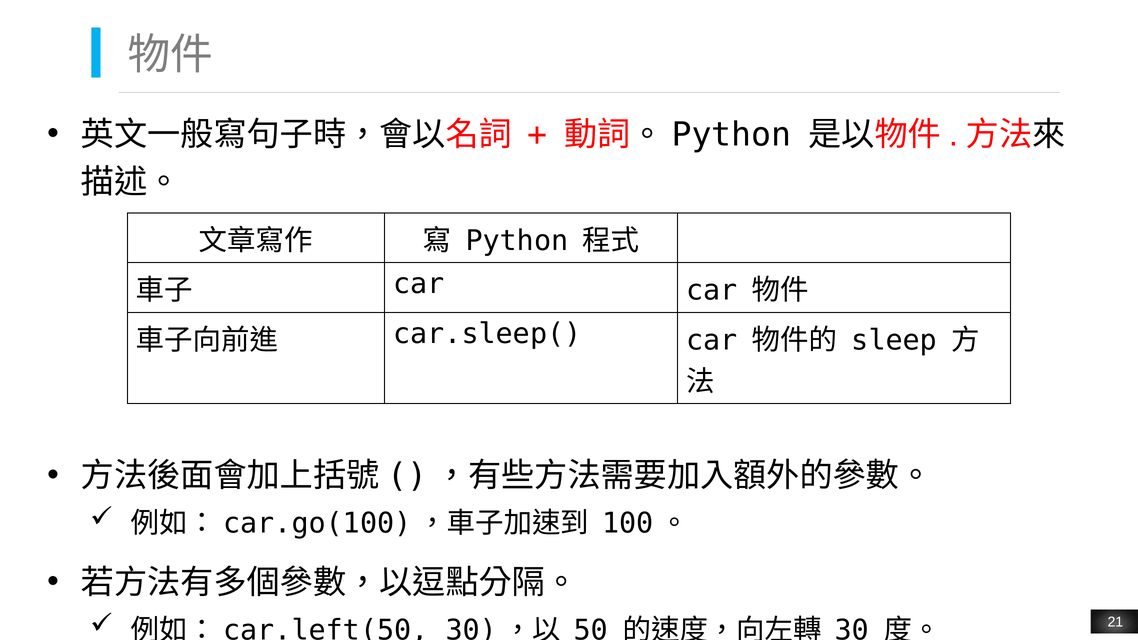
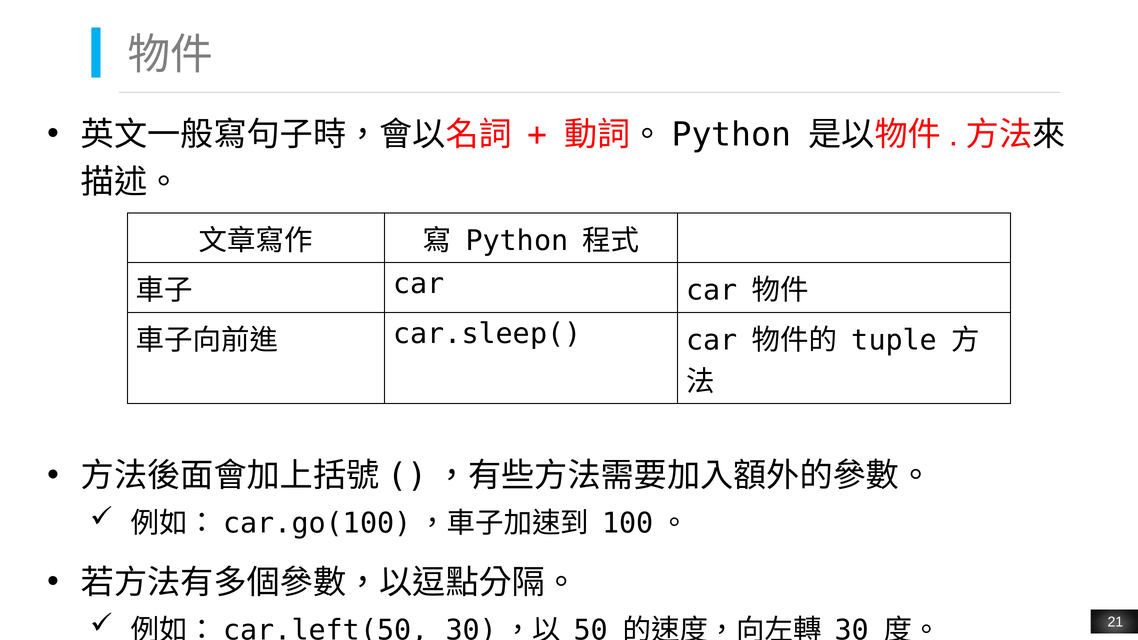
sleep: sleep -> tuple
